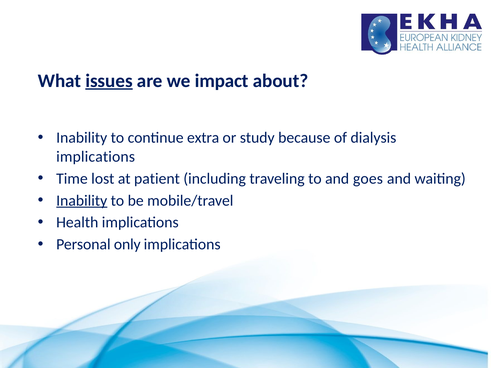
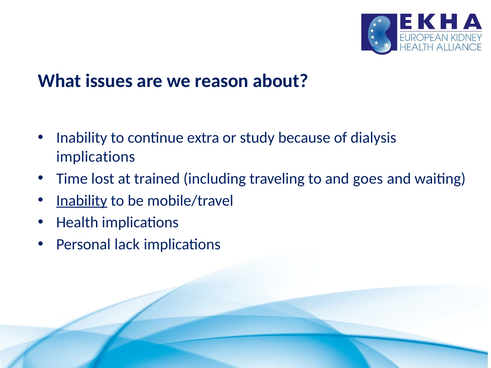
issues underline: present -> none
impact: impact -> reason
patient: patient -> trained
only: only -> lack
